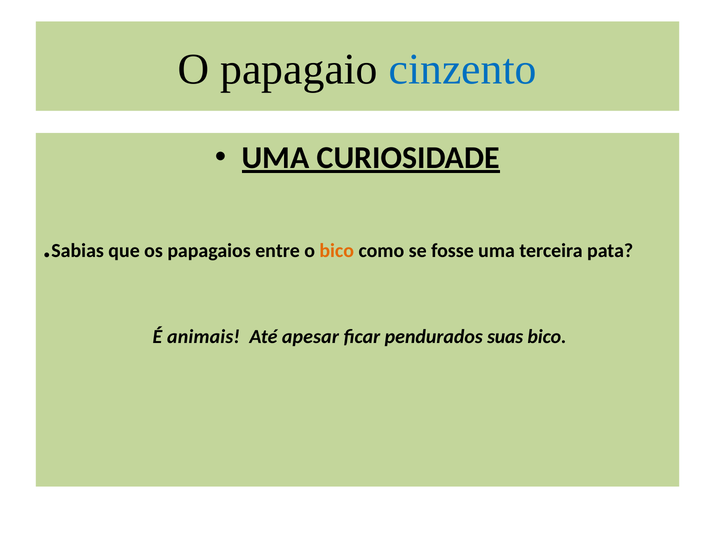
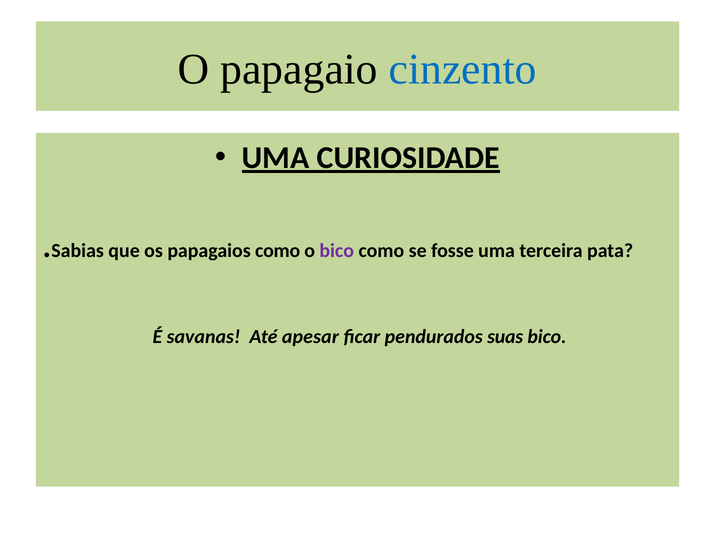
papagaios entre: entre -> como
bico at (337, 251) colour: orange -> purple
animais: animais -> savanas
